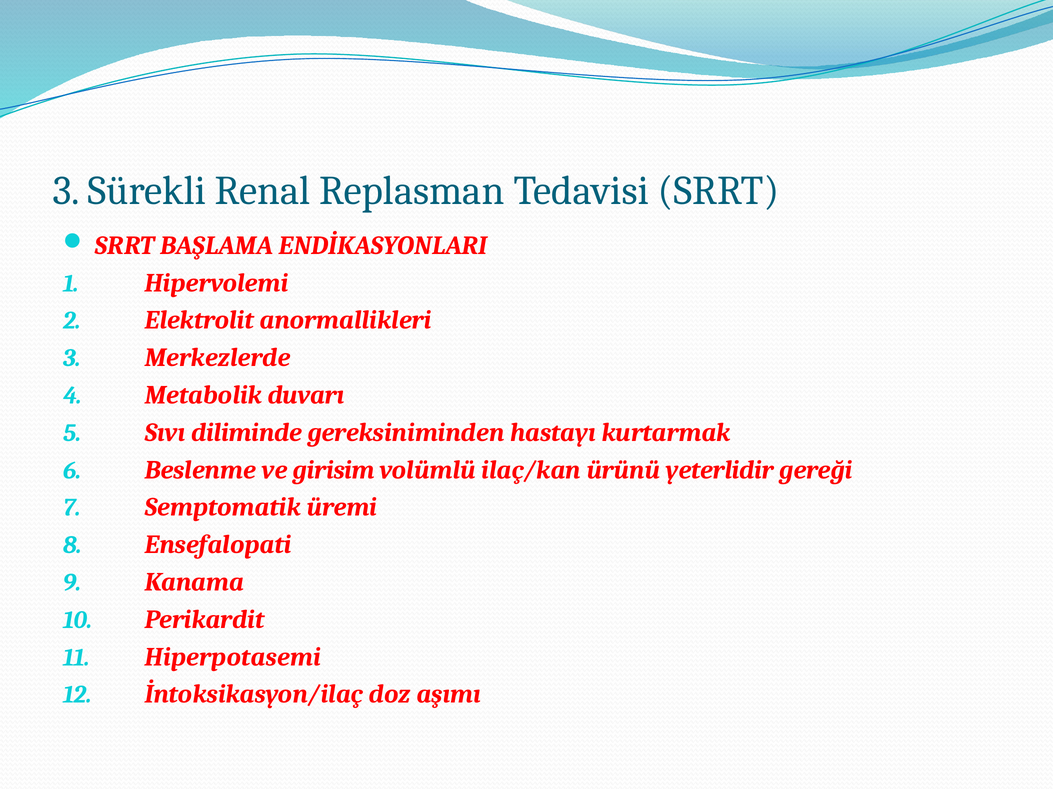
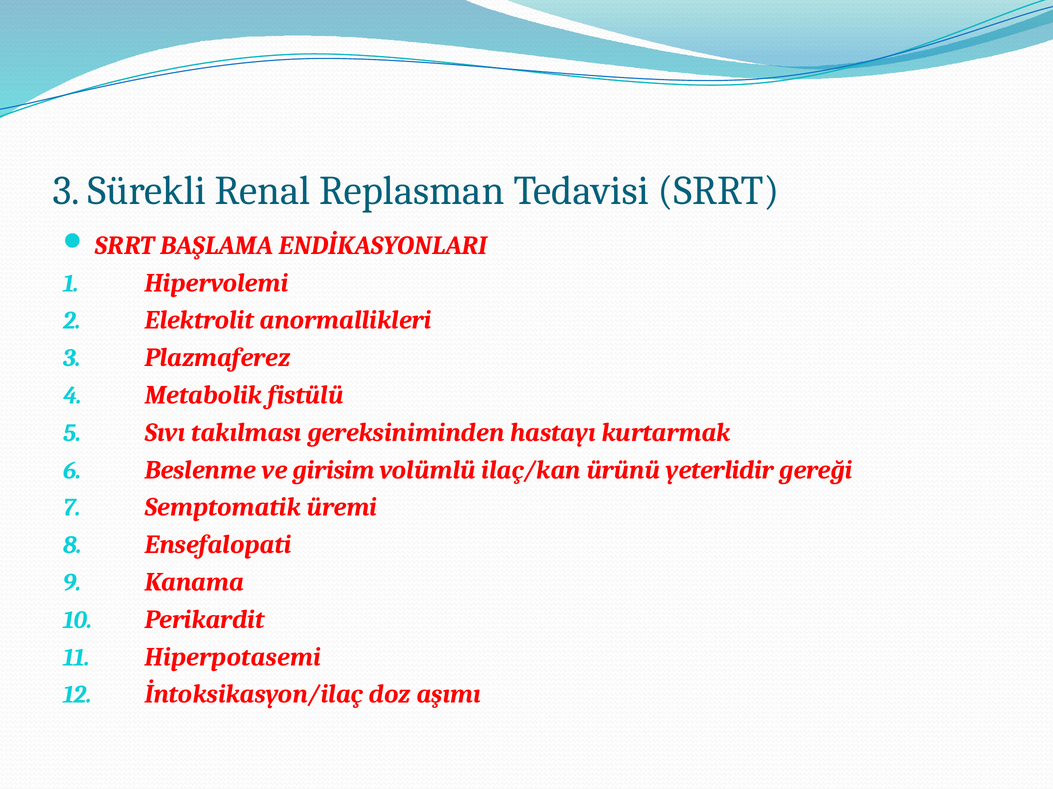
Merkezlerde: Merkezlerde -> Plazmaferez
duvarı: duvarı -> fistülü
diliminde: diliminde -> takılması
